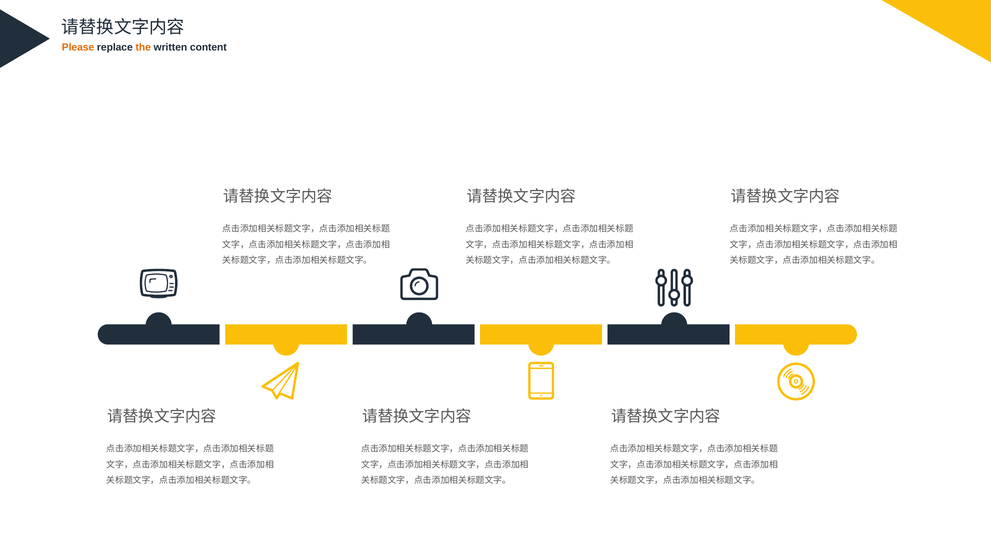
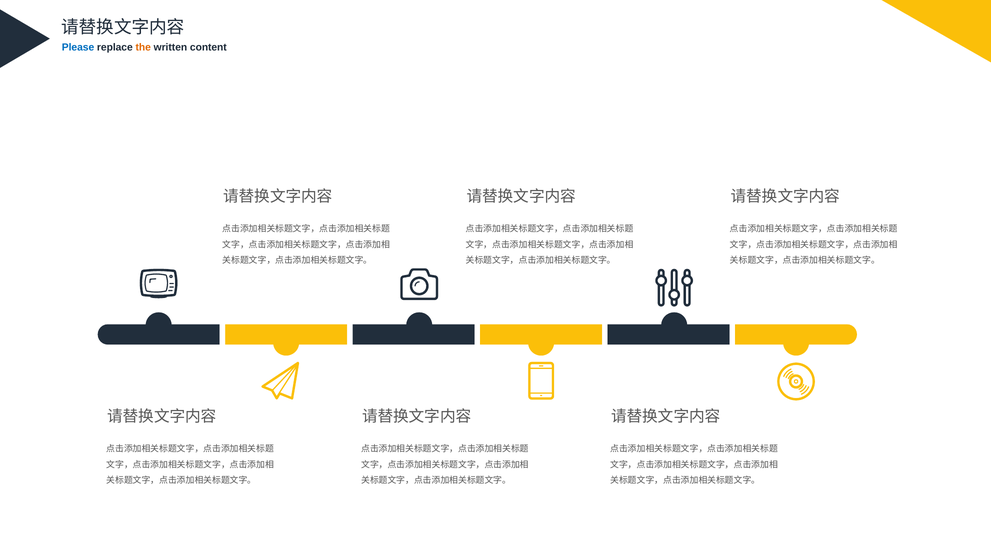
Please colour: orange -> blue
